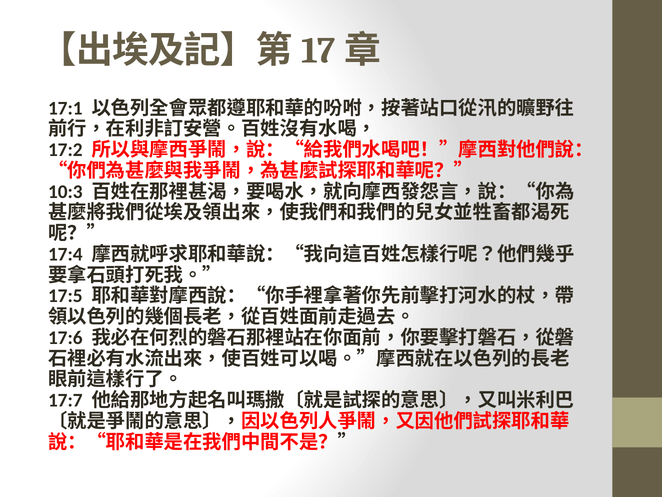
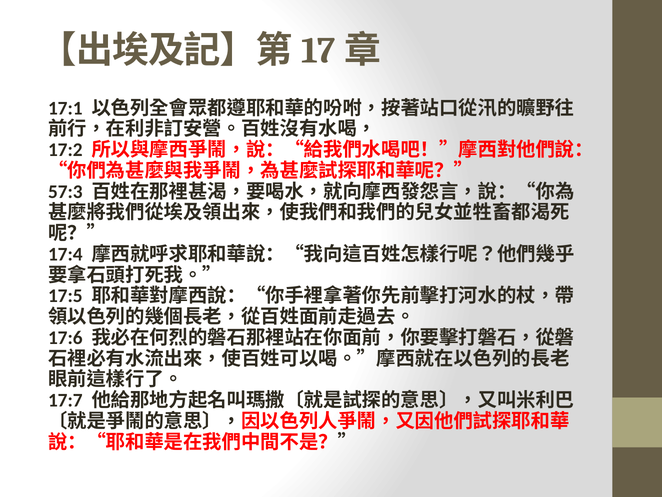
10:3: 10:3 -> 57:3
